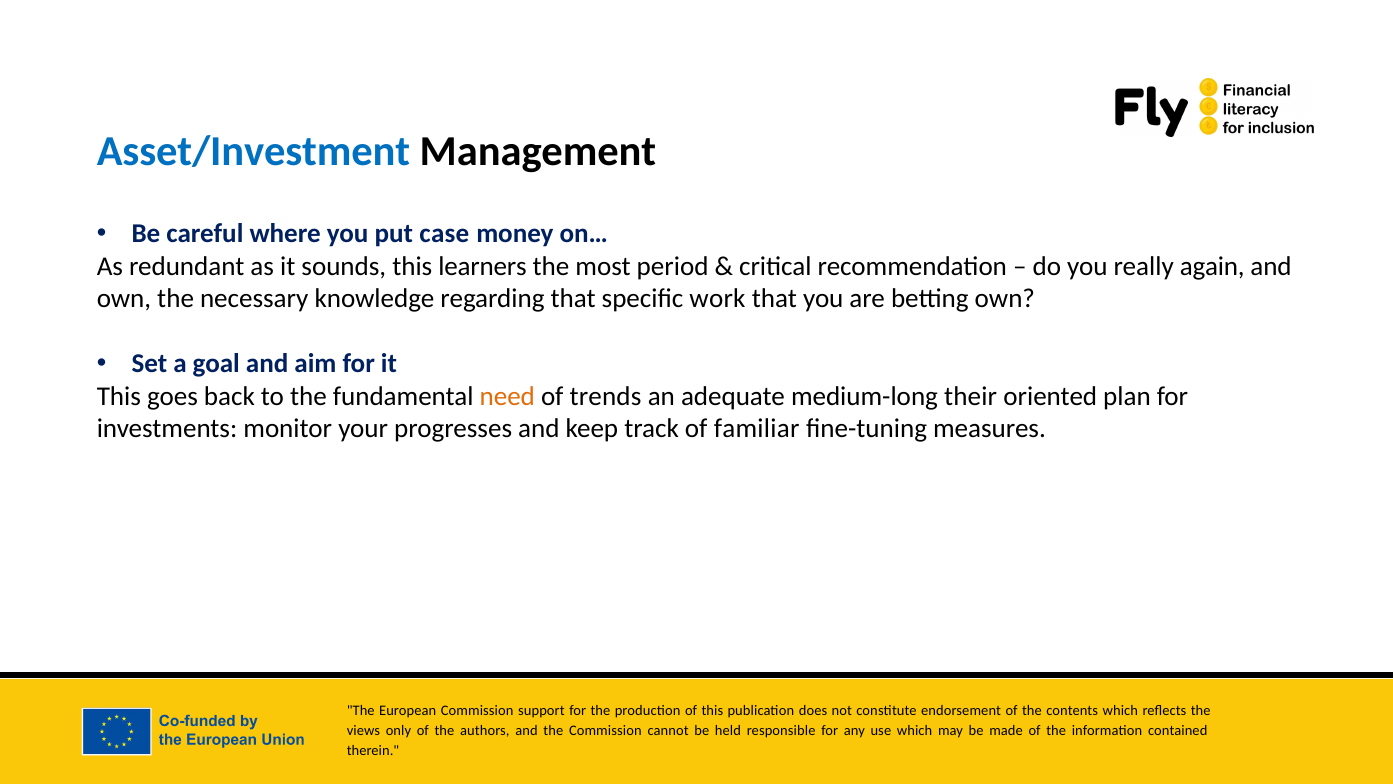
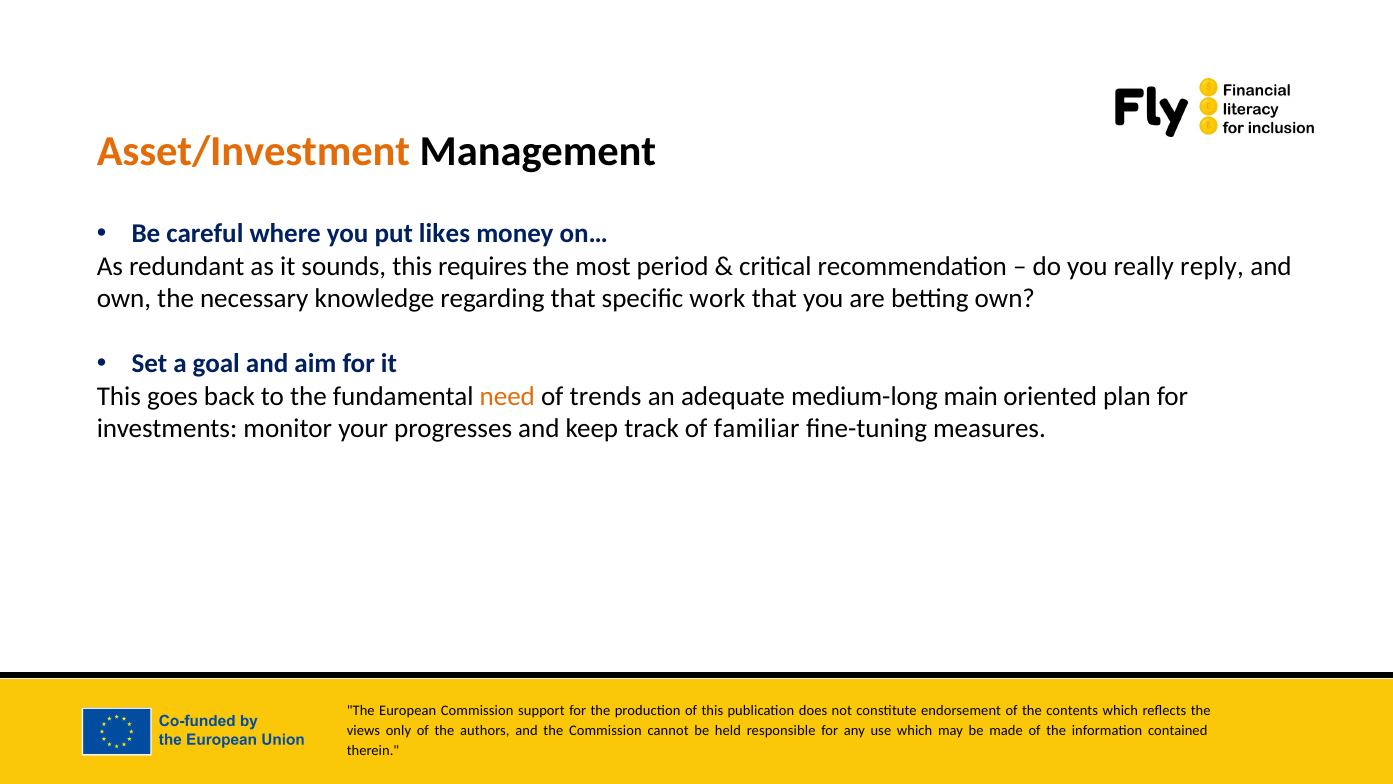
Asset/Investment colour: blue -> orange
case: case -> likes
learners: learners -> requires
again: again -> reply
their: their -> main
